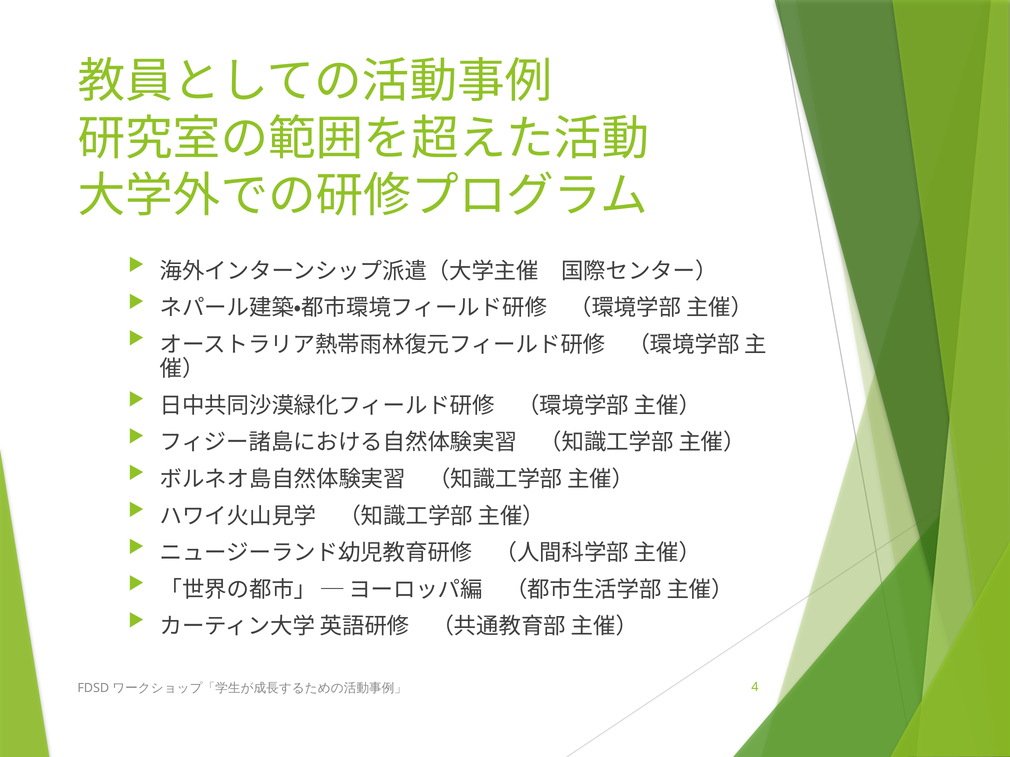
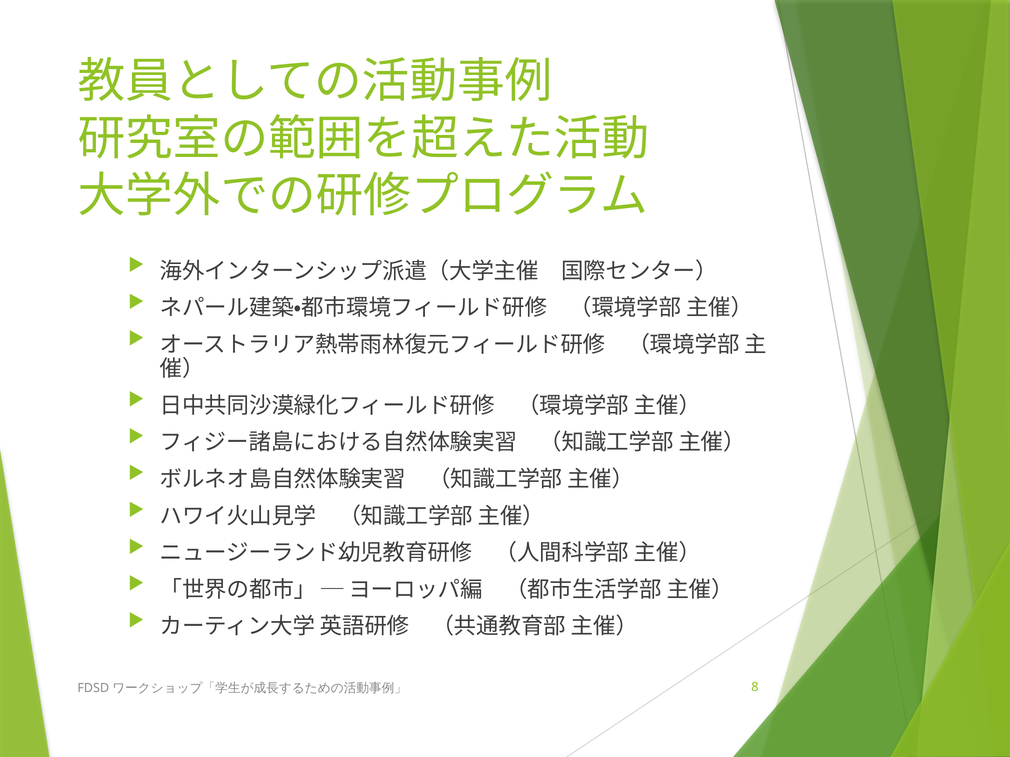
4: 4 -> 8
